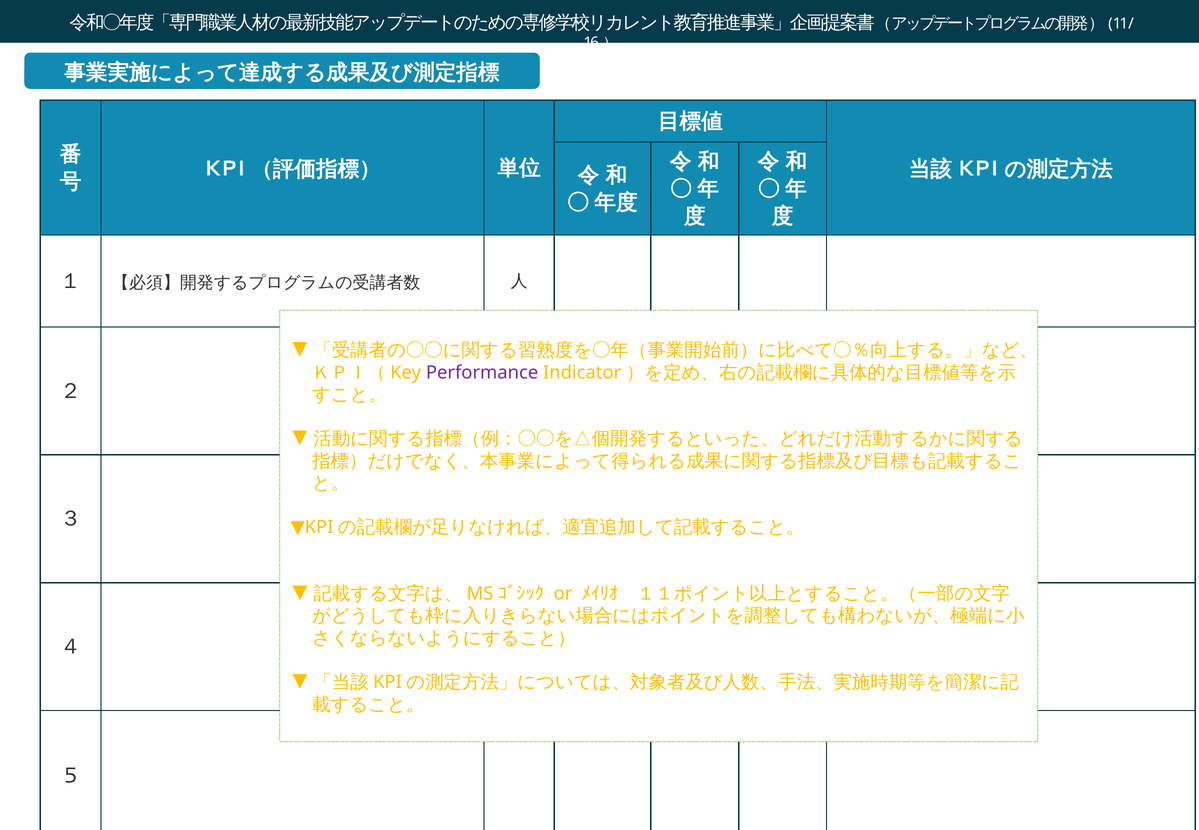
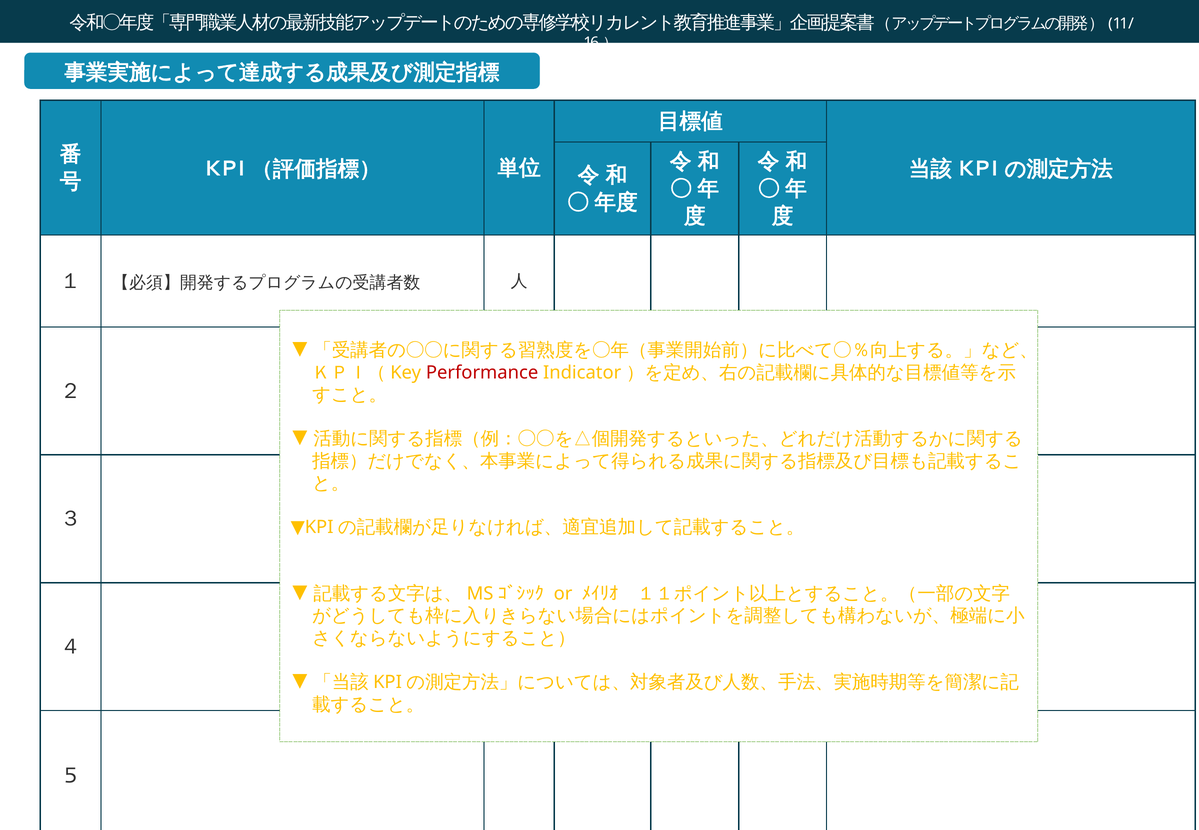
Performance colour: purple -> red
